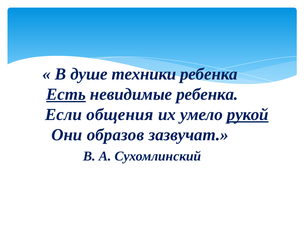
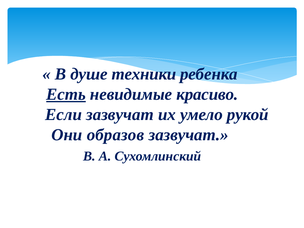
невидимые ребенка: ребенка -> красиво
Если общения: общения -> зазвучат
рукой underline: present -> none
